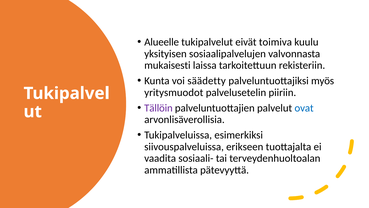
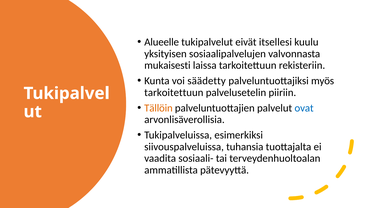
toimiva: toimiva -> itsellesi
yritysmuodot at (174, 92): yritysmuodot -> tarkoitettuun
Tällöin colour: purple -> orange
erikseen: erikseen -> tuhansia
